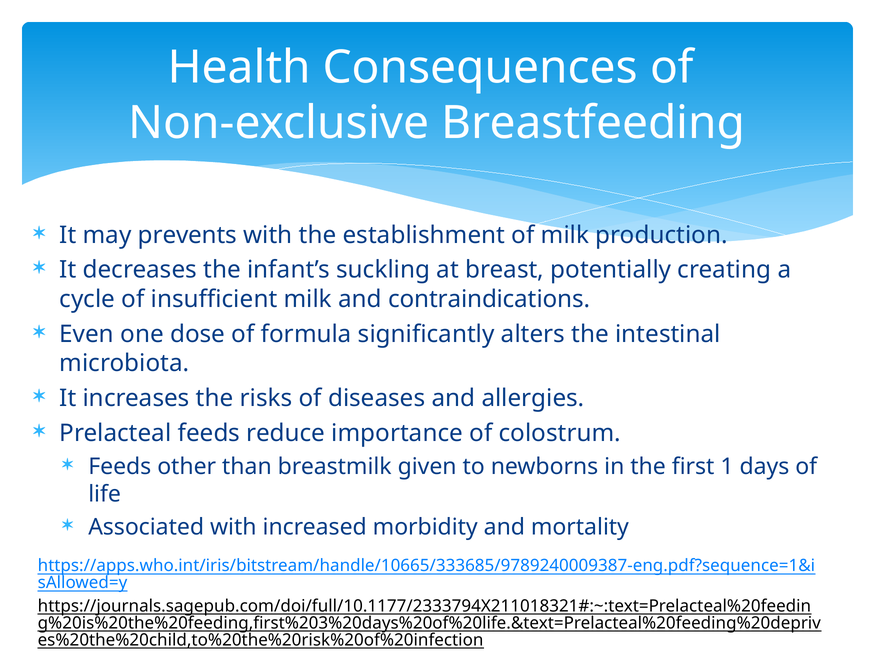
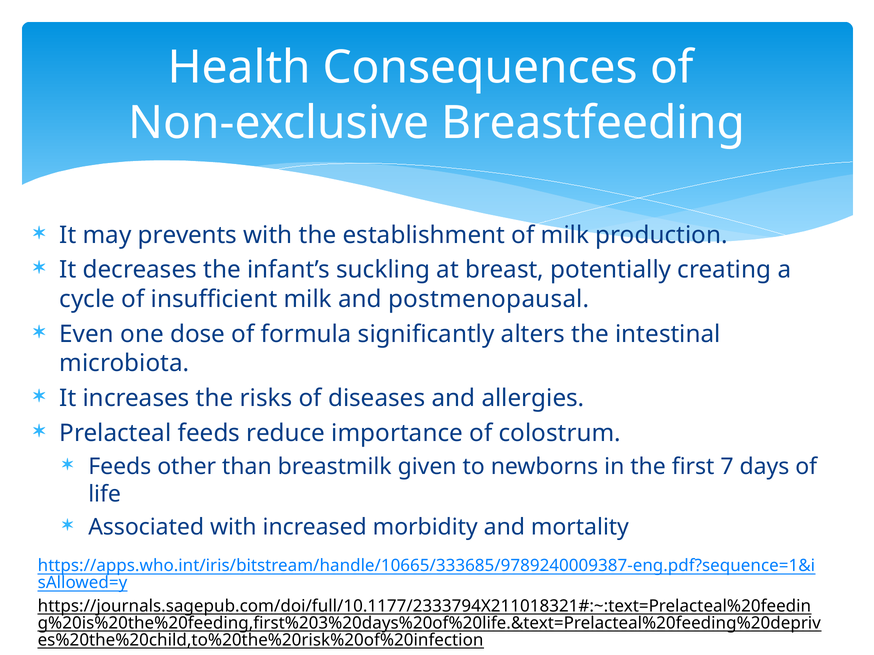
contraindications: contraindications -> postmenopausal
1: 1 -> 7
